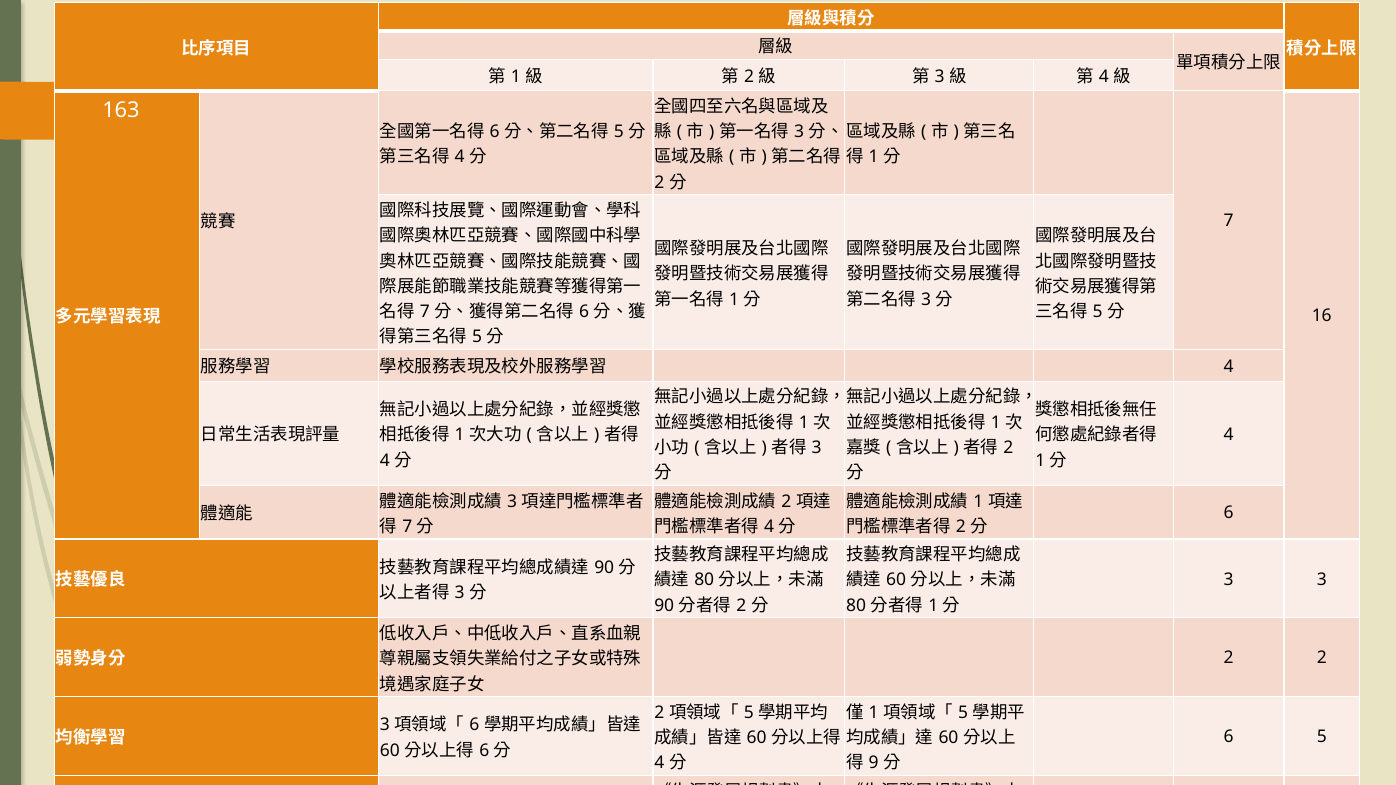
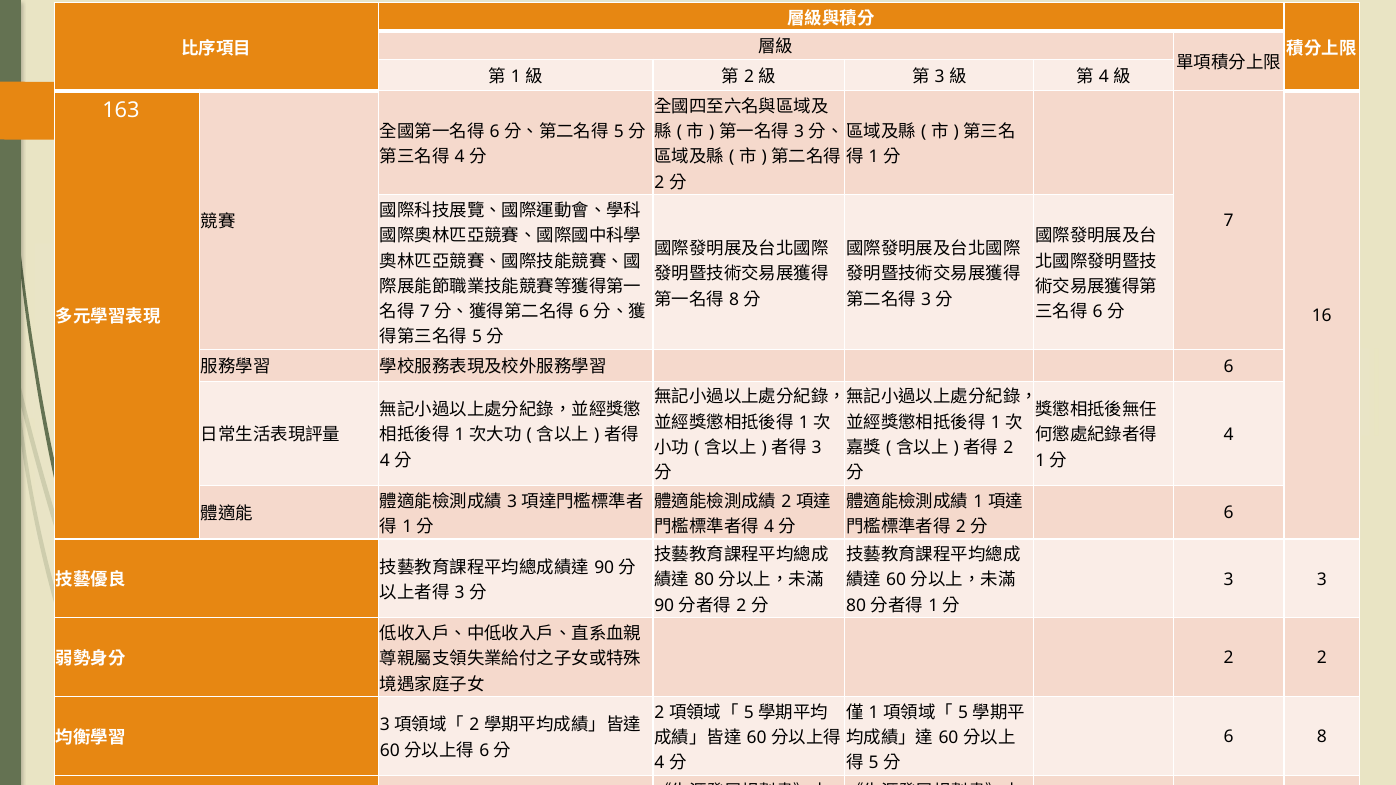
1 at (734, 299): 1 -> 8
5 at (1098, 312): 5 -> 6
4 at (1229, 367): 4 -> 6
7 at (407, 527): 7 -> 1
6 at (474, 725): 6 -> 2
6 5: 5 -> 8
9 at (874, 763): 9 -> 5
